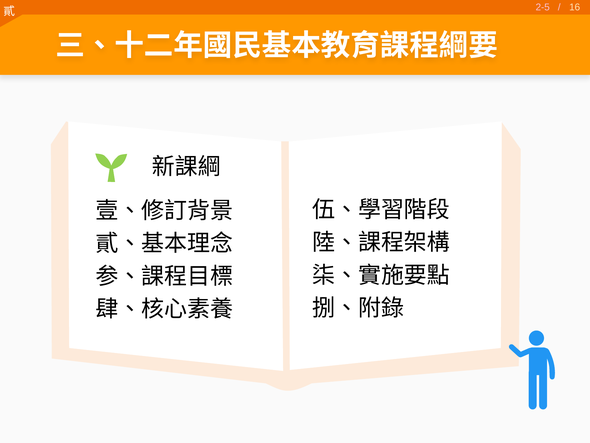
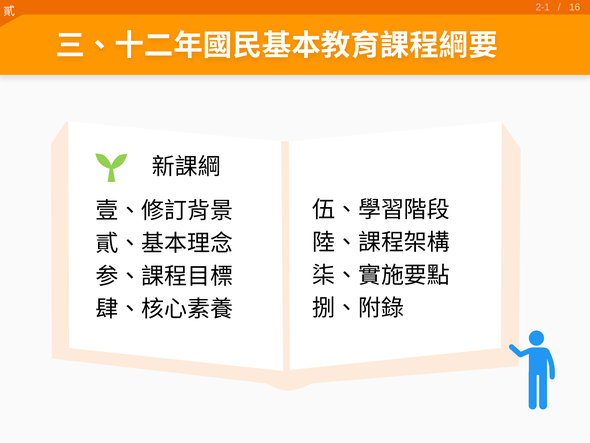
2-5: 2-5 -> 2-1
